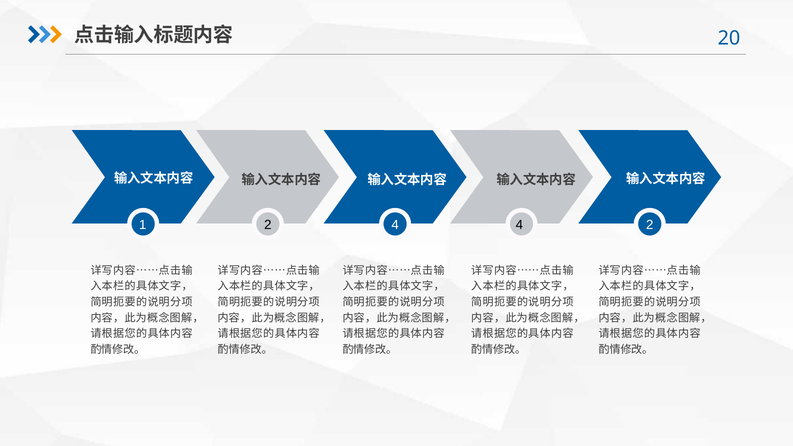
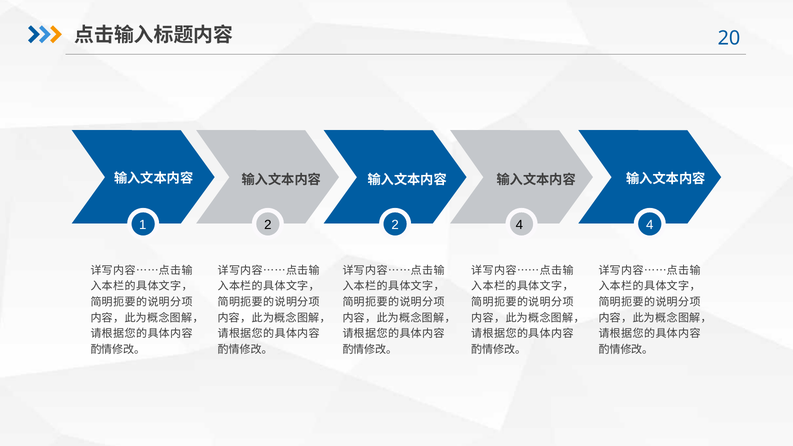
2 4: 4 -> 2
4 2: 2 -> 4
